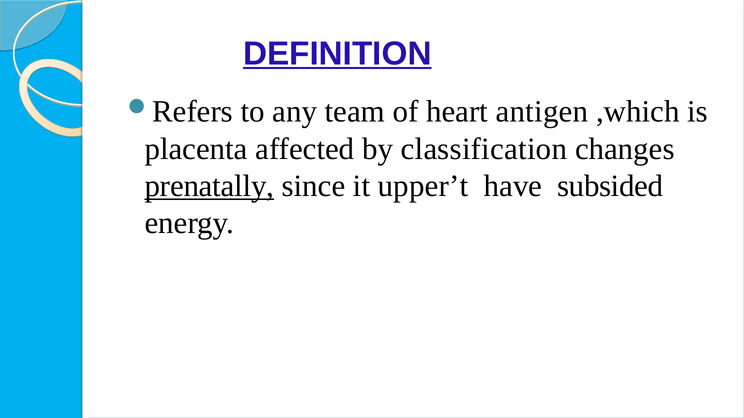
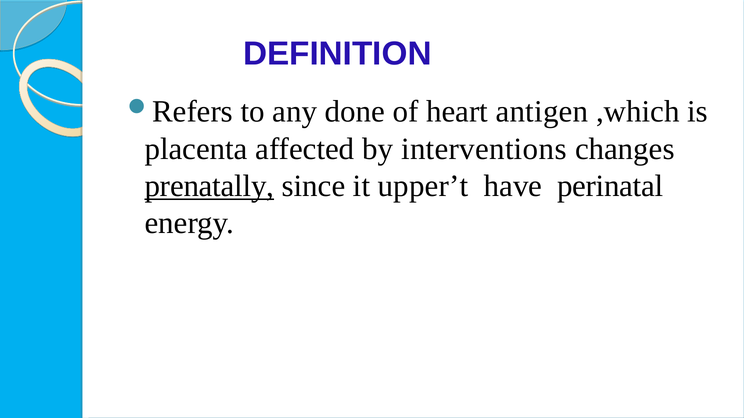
DEFINITION underline: present -> none
team: team -> done
classification: classification -> interventions
subsided: subsided -> perinatal
